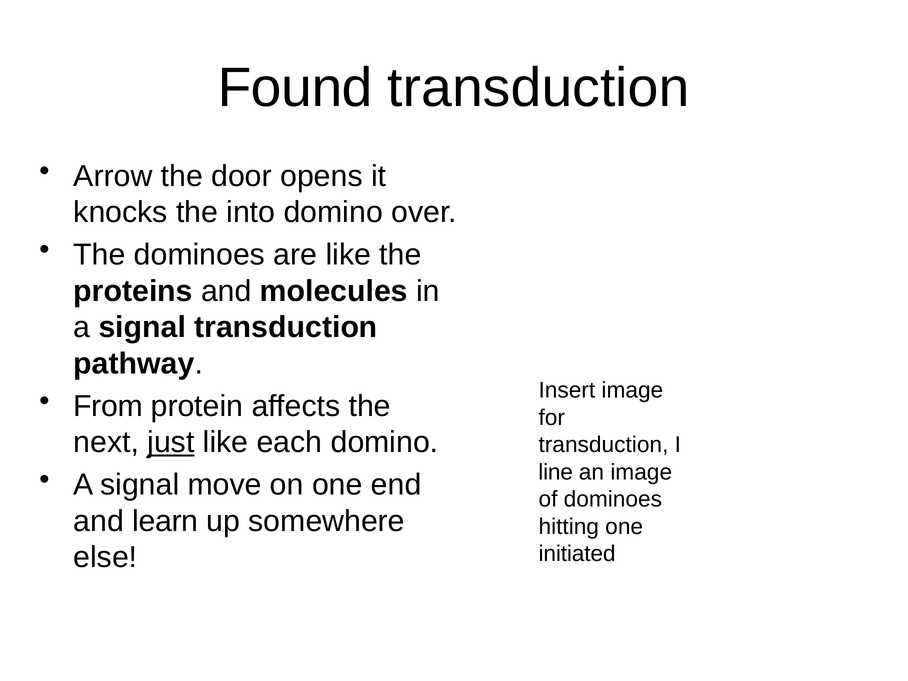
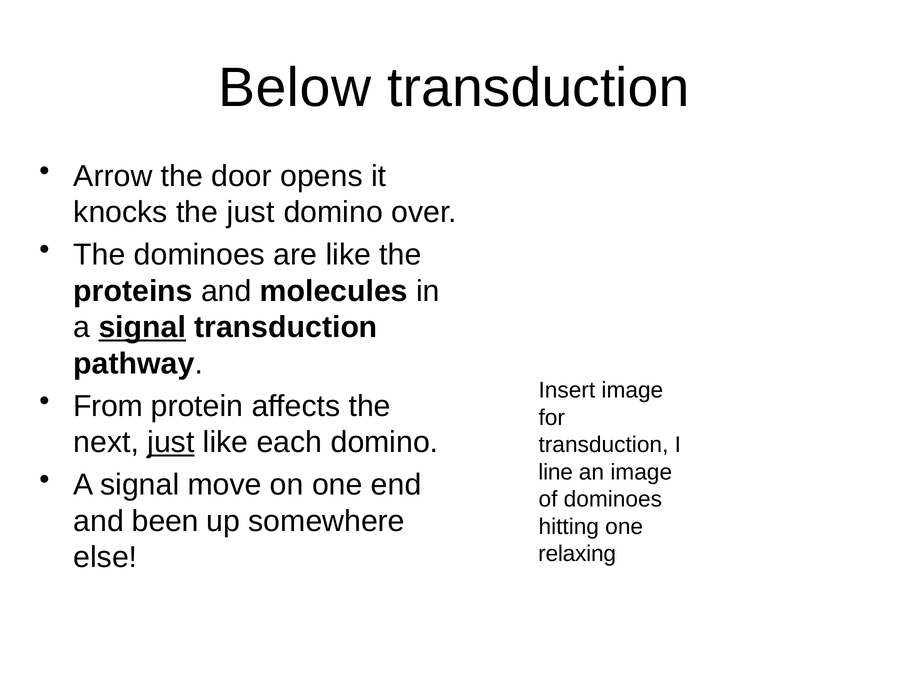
Found: Found -> Below
the into: into -> just
signal at (142, 327) underline: none -> present
learn: learn -> been
initiated: initiated -> relaxing
